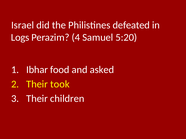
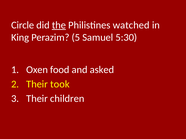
Israel: Israel -> Circle
the underline: none -> present
defeated: defeated -> watched
Logs: Logs -> King
4: 4 -> 5
5:20: 5:20 -> 5:30
Ibhar: Ibhar -> Oxen
